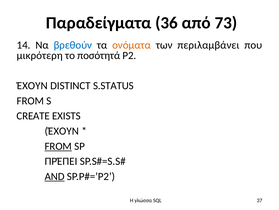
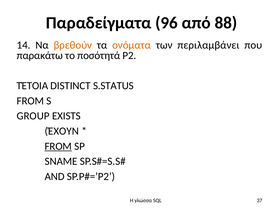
36: 36 -> 96
73: 73 -> 88
βρεθούν colour: blue -> orange
μικρότερη: μικρότερη -> παρακάτω
ΈΧΟΥΝ at (32, 85): ΈΧΟΥΝ -> ΤΈΤΟΙΑ
CREATE: CREATE -> GROUP
ΠΡΈΠΕΙ: ΠΡΈΠΕΙ -> SNAME
AND underline: present -> none
